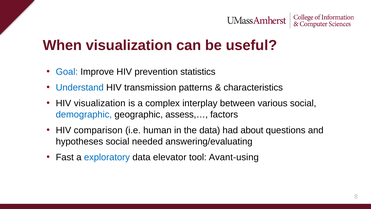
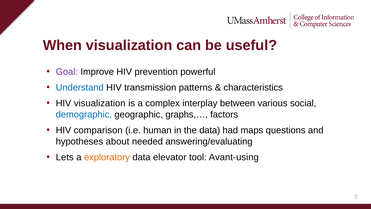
Goal colour: blue -> purple
statistics: statistics -> powerful
assess,…: assess,… -> graphs,…
about: about -> maps
hypotheses social: social -> about
Fast: Fast -> Lets
exploratory colour: blue -> orange
